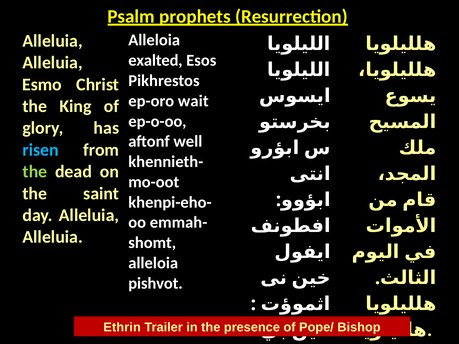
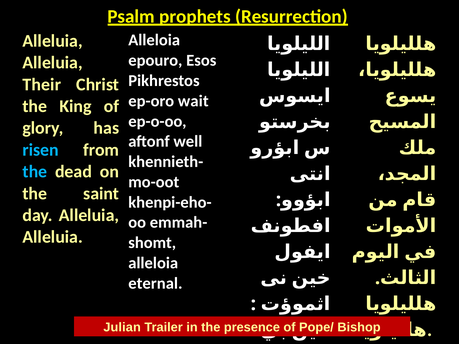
exalted: exalted -> epouro
Esmo: Esmo -> Their
the at (35, 172) colour: light green -> light blue
pishvot: pishvot -> eternal
Ethrin: Ethrin -> Julian
